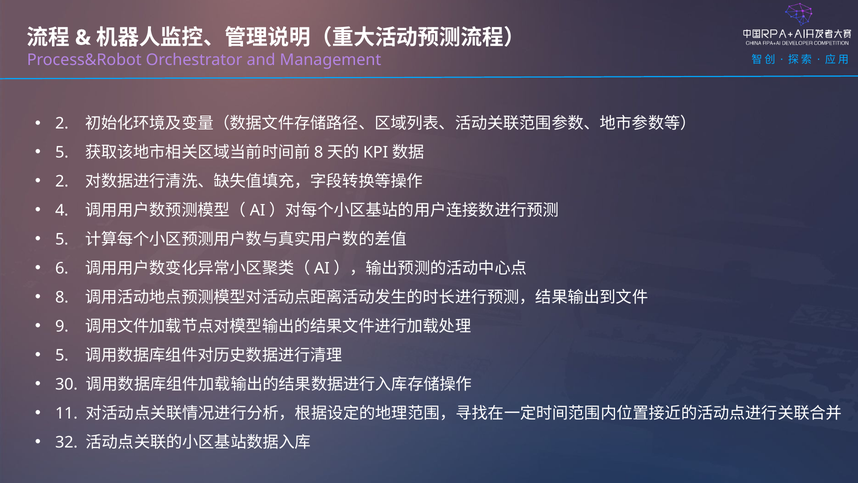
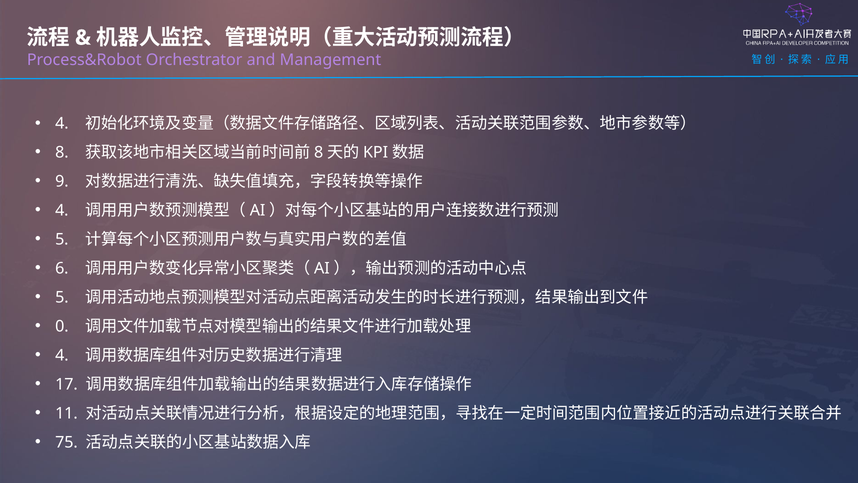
2 at (62, 123): 2 -> 4
5 at (62, 152): 5 -> 8
2 at (62, 181): 2 -> 9
8 at (62, 297): 8 -> 5
9: 9 -> 0
5 at (62, 355): 5 -> 4
30: 30 -> 17
32: 32 -> 75
